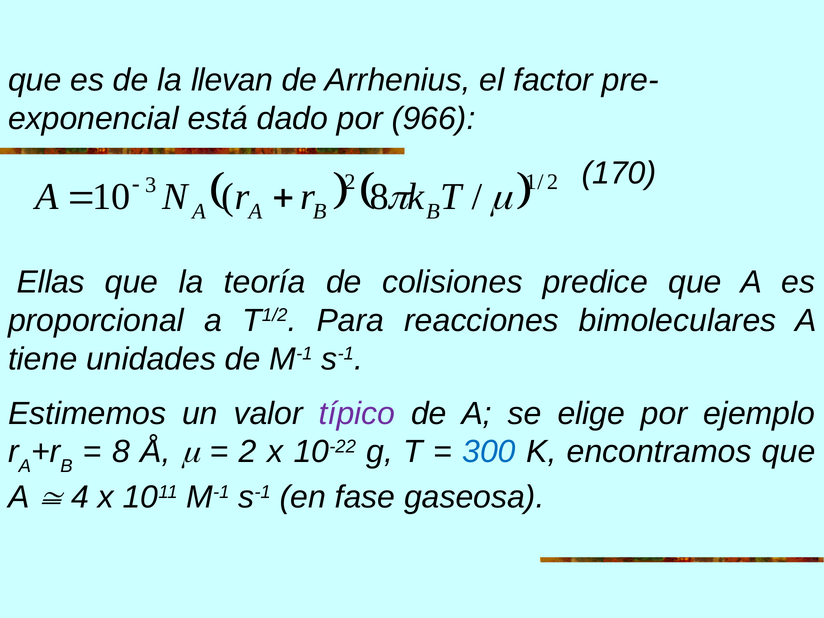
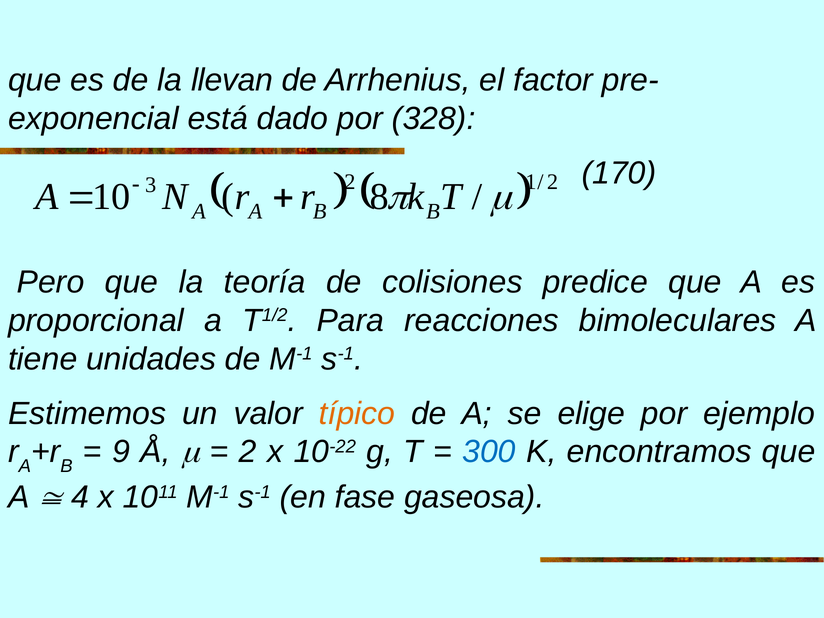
966: 966 -> 328
Ellas: Ellas -> Pero
típico colour: purple -> orange
8 at (121, 452): 8 -> 9
